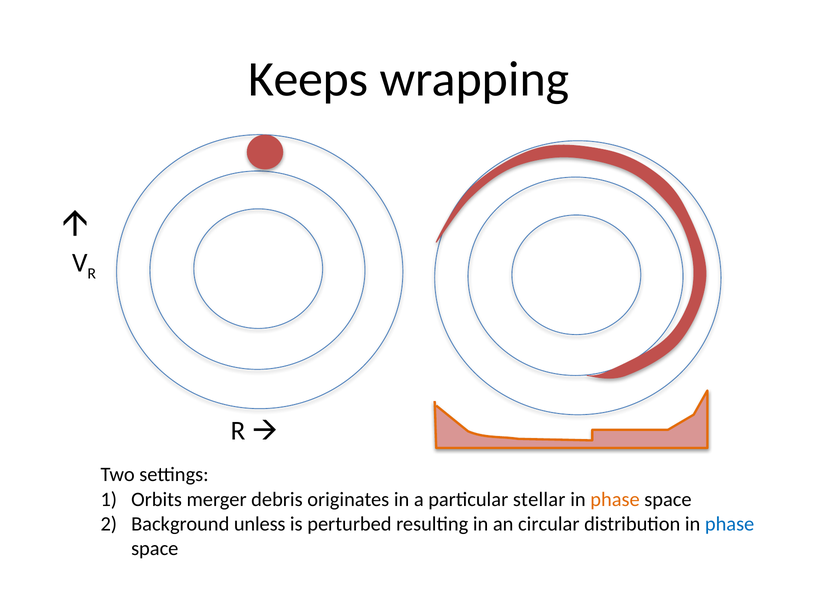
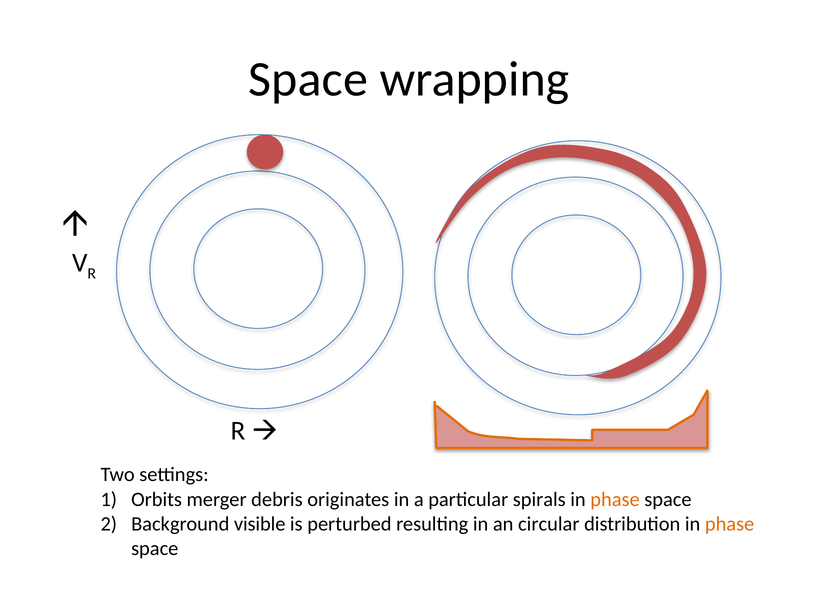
Keeps at (308, 79): Keeps -> Space
stellar: stellar -> spirals
unless: unless -> visible
phase at (730, 524) colour: blue -> orange
